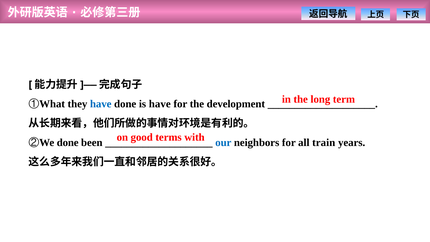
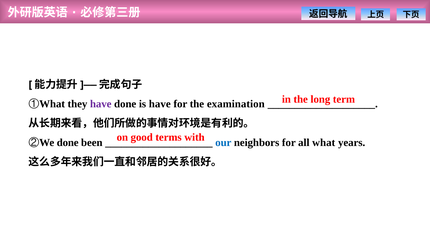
have at (101, 104) colour: blue -> purple
development: development -> examination
train: train -> what
